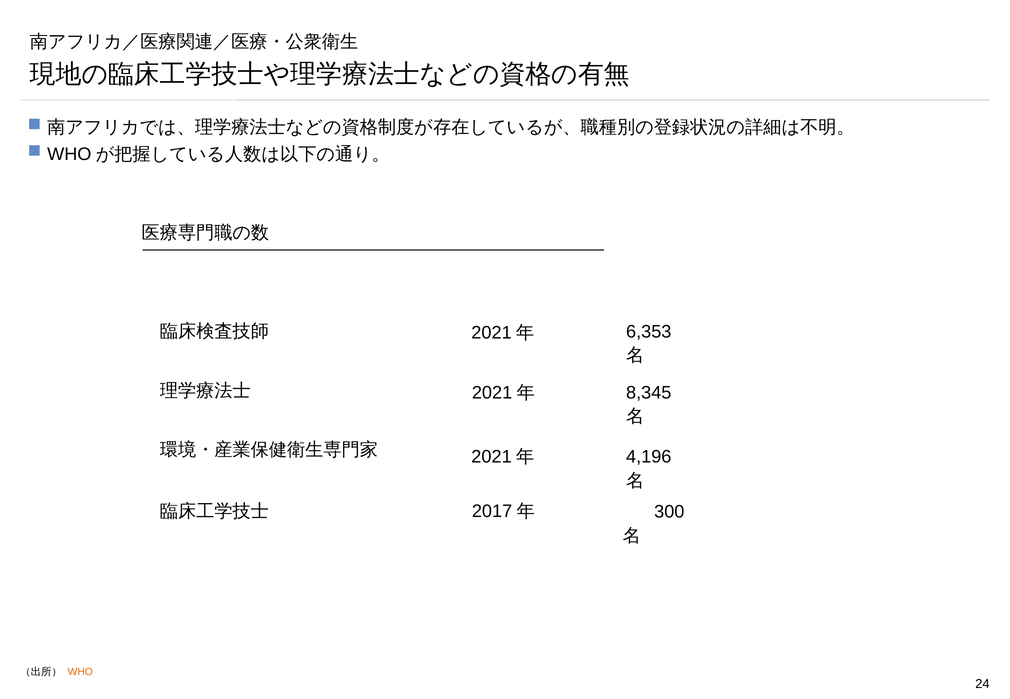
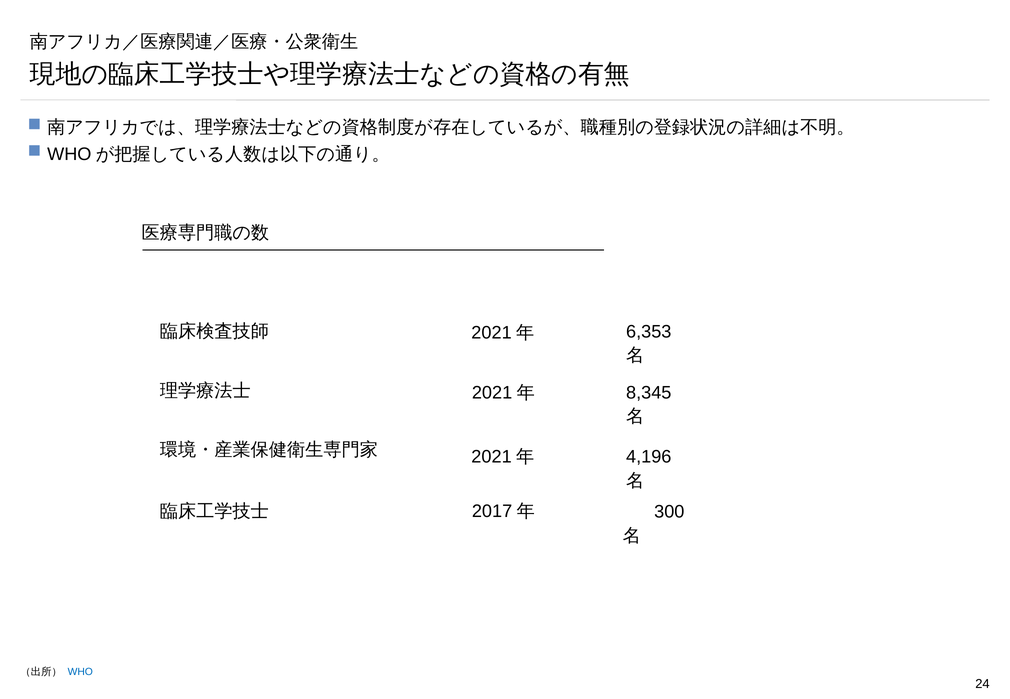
WHO colour: orange -> blue
